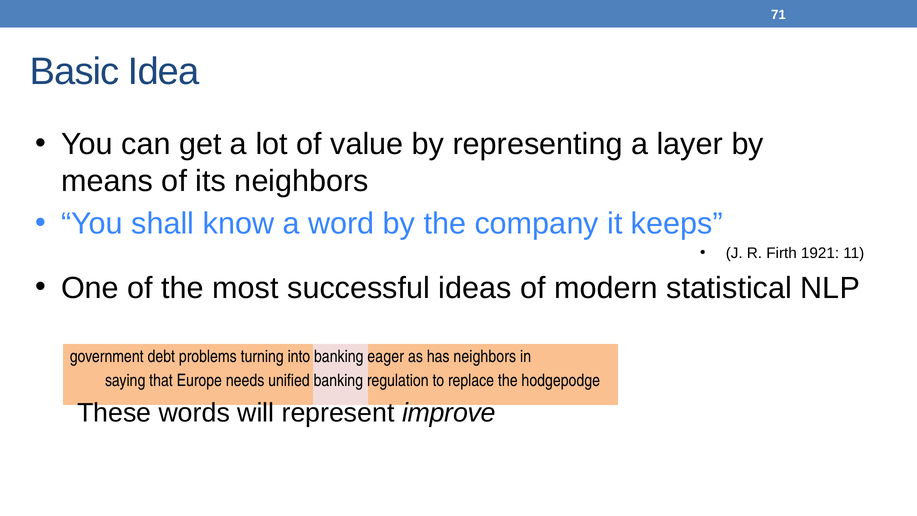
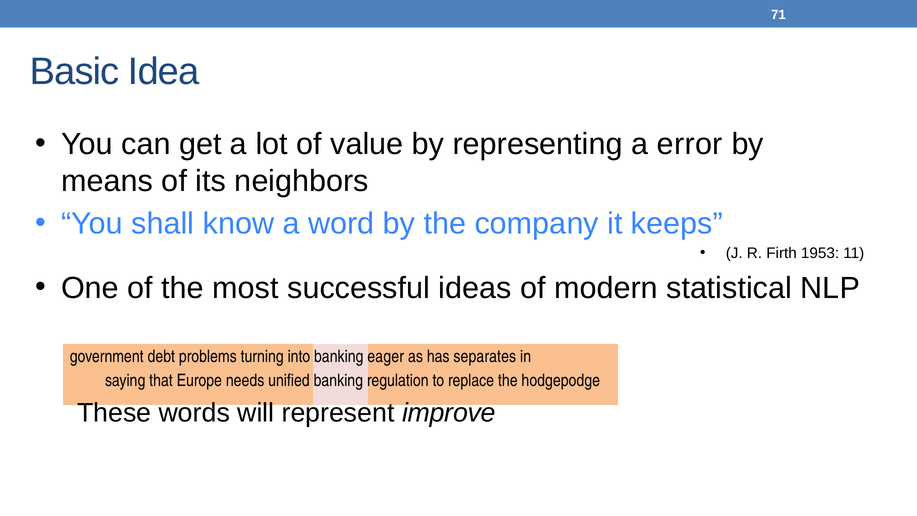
layer: layer -> error
1921: 1921 -> 1953
has neighbors: neighbors -> separates
